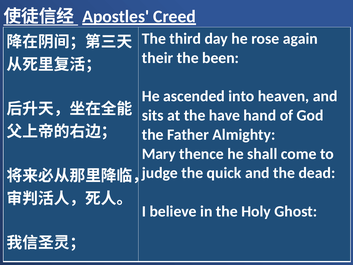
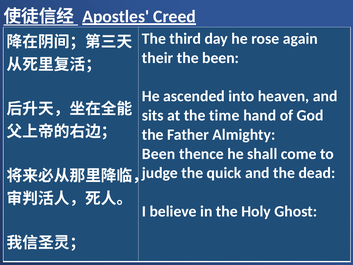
have: have -> time
Mary at (159, 154): Mary -> Been
